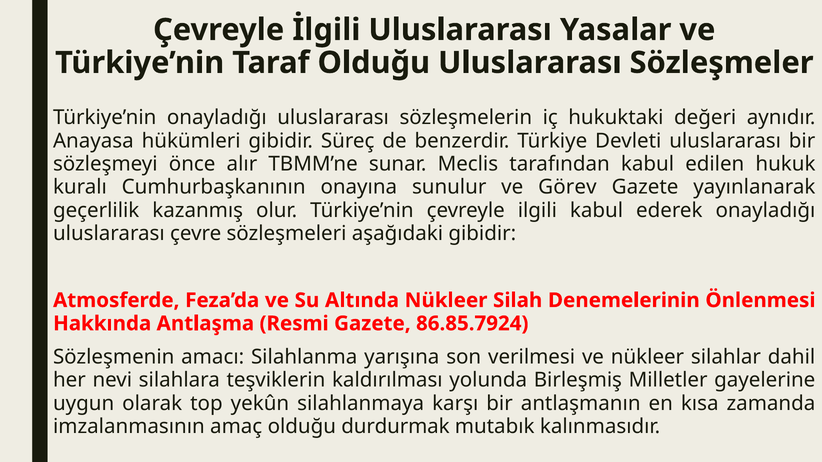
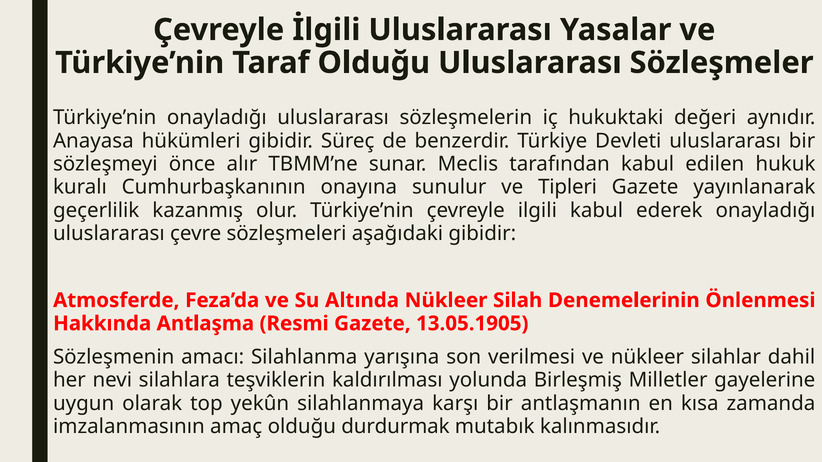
Görev: Görev -> Tipleri
86.85.7924: 86.85.7924 -> 13.05.1905
